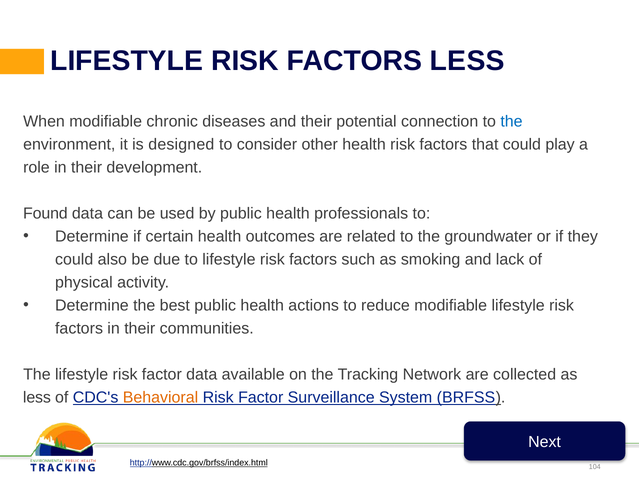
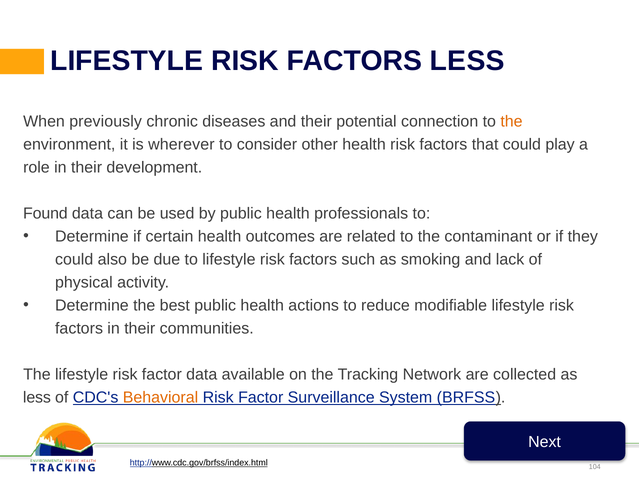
When modifiable: modifiable -> previously
the at (512, 122) colour: blue -> orange
designed: designed -> wherever
groundwater: groundwater -> contaminant
